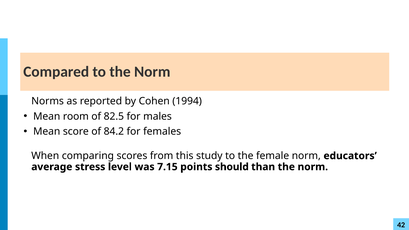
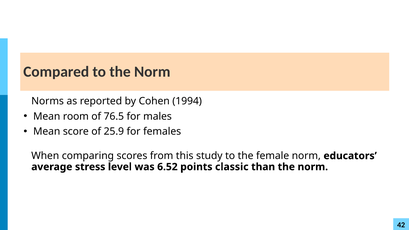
82.5: 82.5 -> 76.5
84.2: 84.2 -> 25.9
7.15: 7.15 -> 6.52
should: should -> classic
